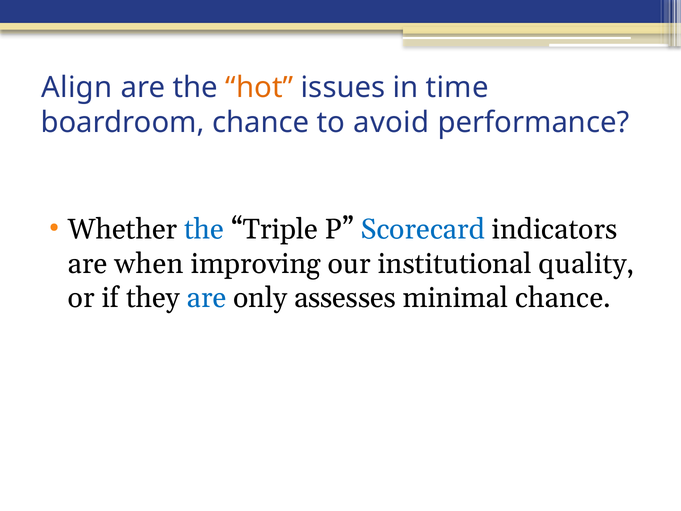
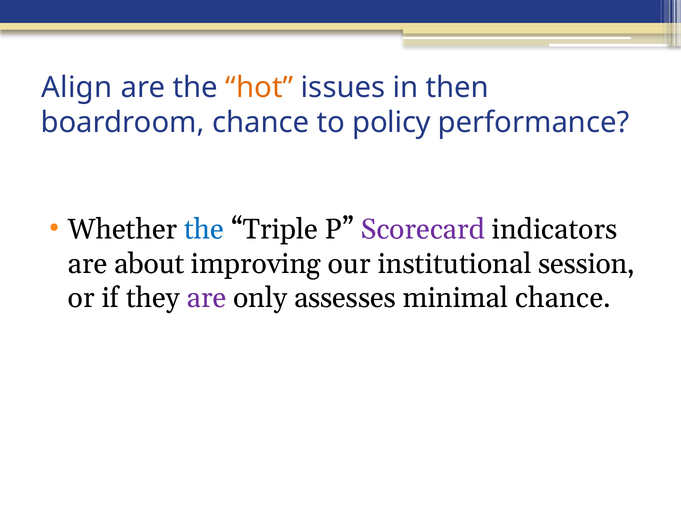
time: time -> then
avoid: avoid -> policy
Scorecard colour: blue -> purple
when: when -> about
quality: quality -> session
are at (207, 298) colour: blue -> purple
